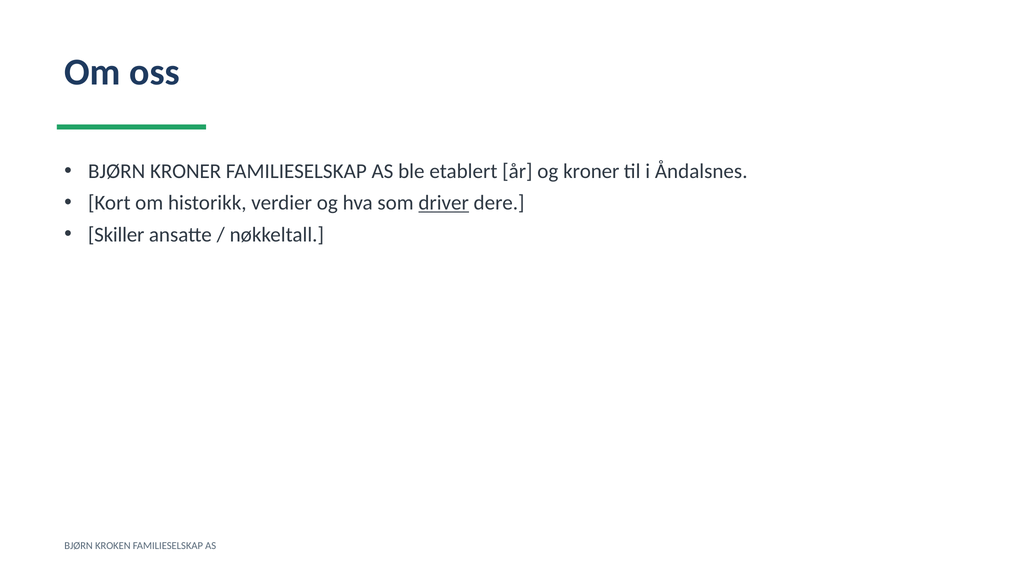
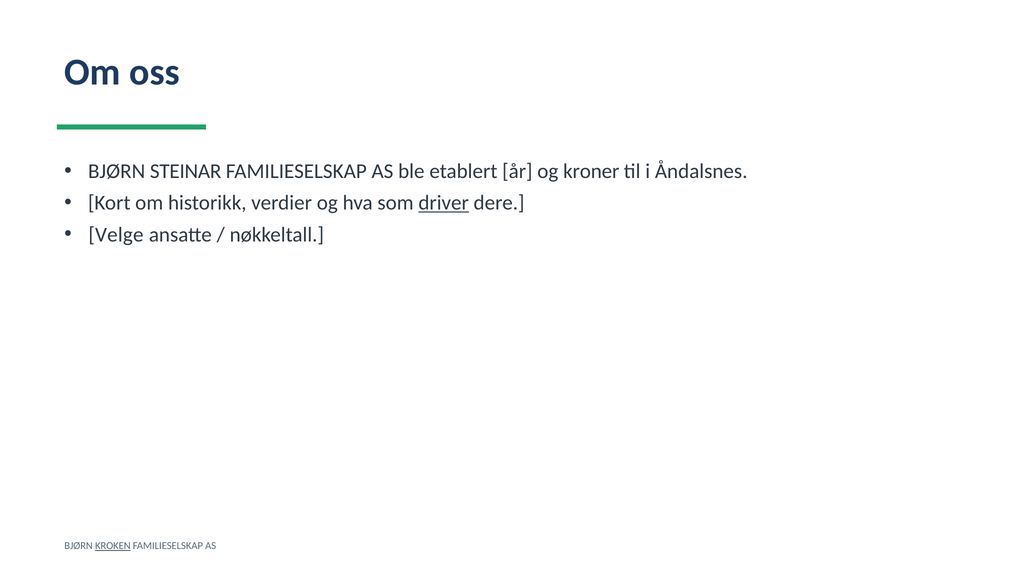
BJØRN KRONER: KRONER -> STEINAR
Skiller: Skiller -> Velge
KROKEN underline: none -> present
